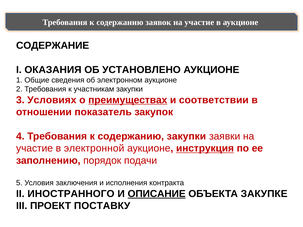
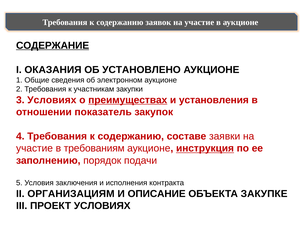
СОДЕРЖАНИЕ underline: none -> present
соответствии: соответствии -> установления
содержанию закупки: закупки -> составе
электронной: электронной -> требованиям
ИНОСТРАННОГО: ИНОСТРАННОГО -> ОРГАНИЗАЦИЯМ
ОПИСАНИЕ underline: present -> none
ПРОЕКТ ПОСТАВКУ: ПОСТАВКУ -> УСЛОВИЯХ
